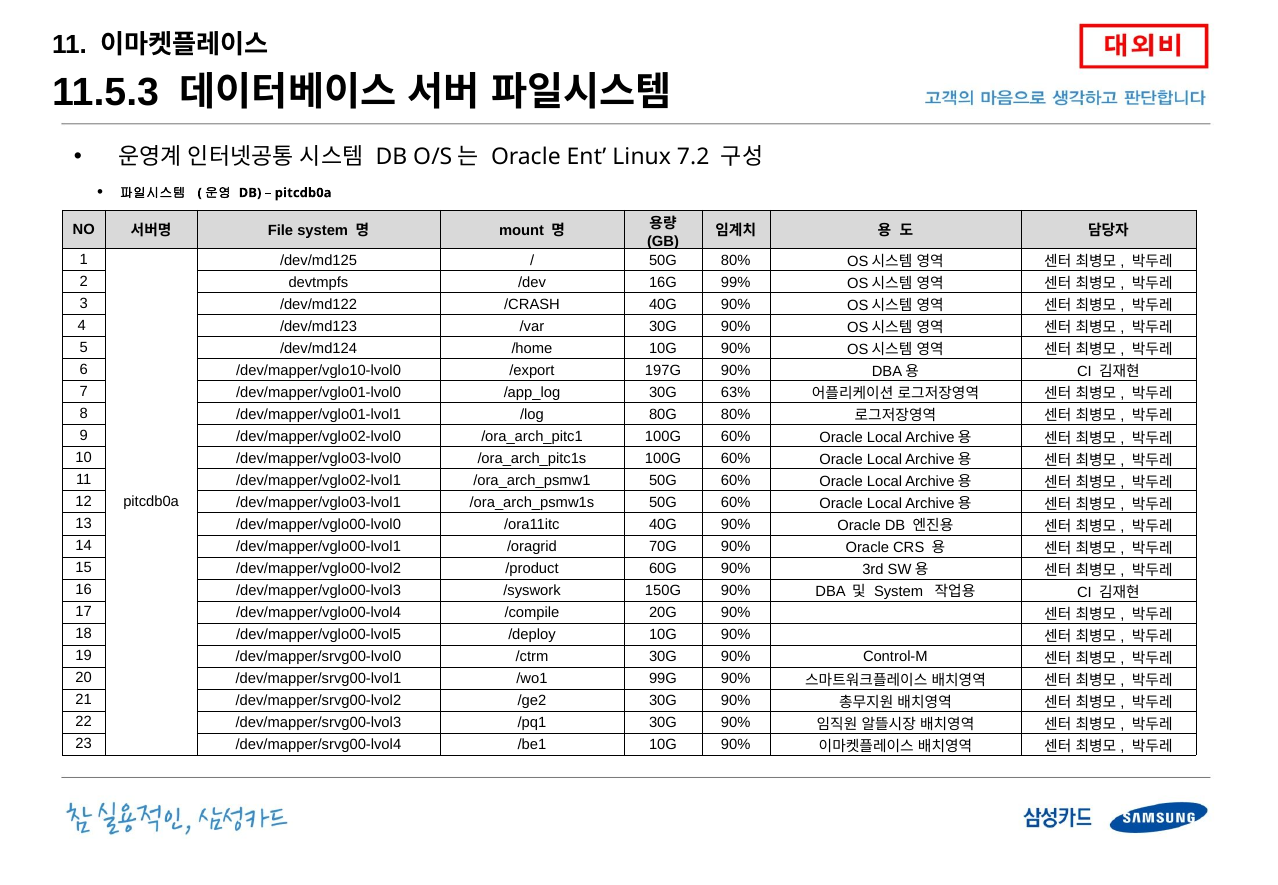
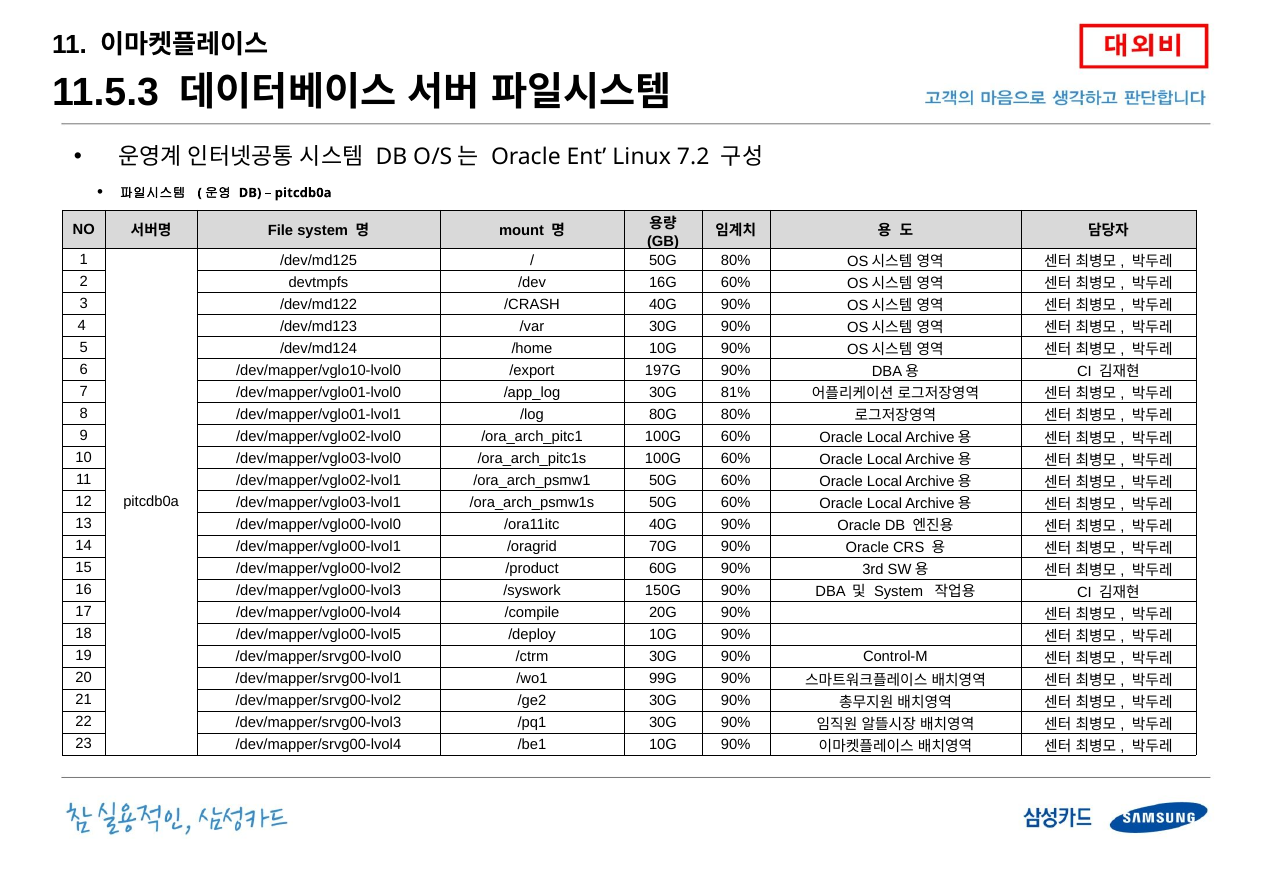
16G 99%: 99% -> 60%
63%: 63% -> 81%
